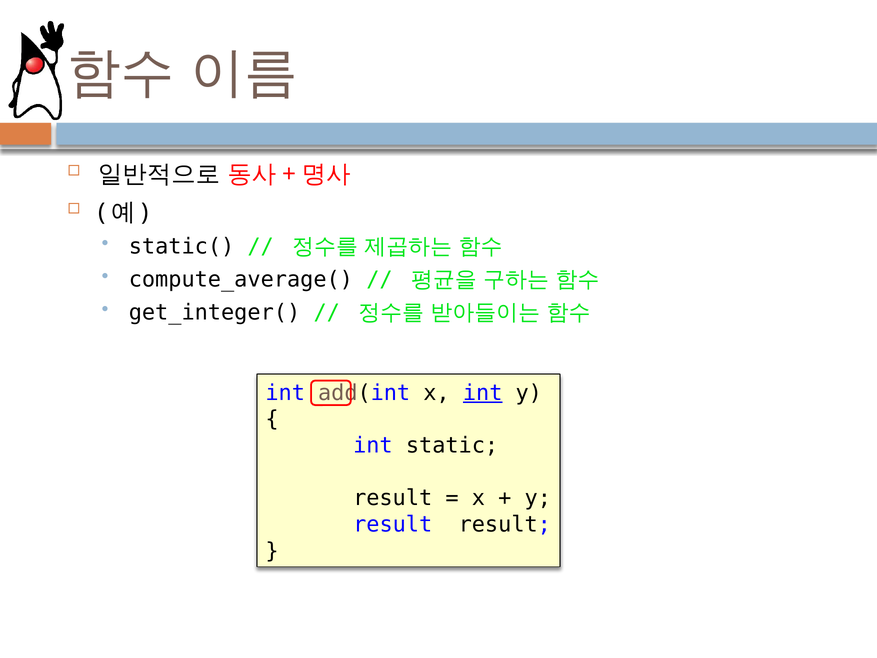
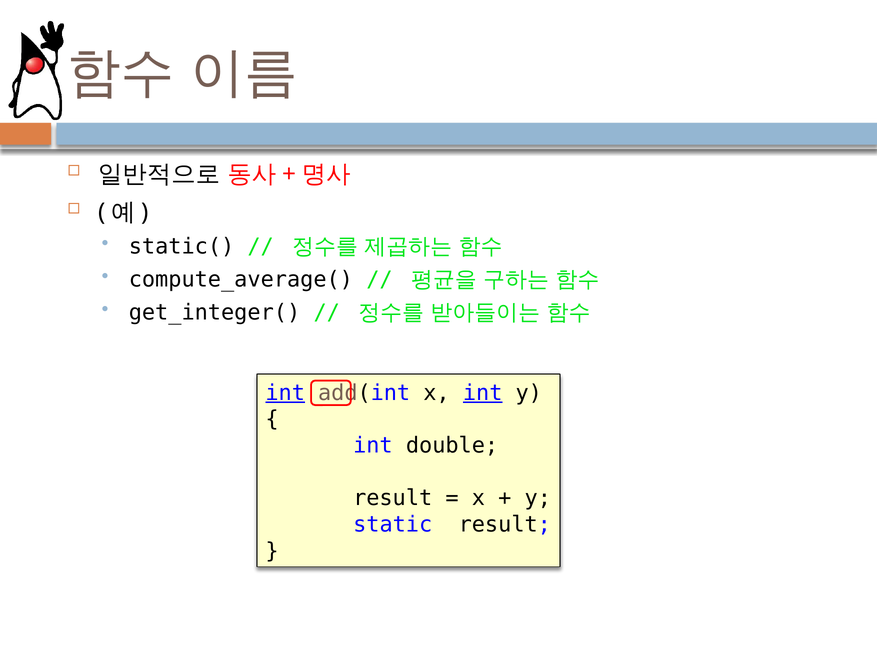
int at (285, 393) underline: none -> present
static: static -> double
result at (393, 524): result -> static
